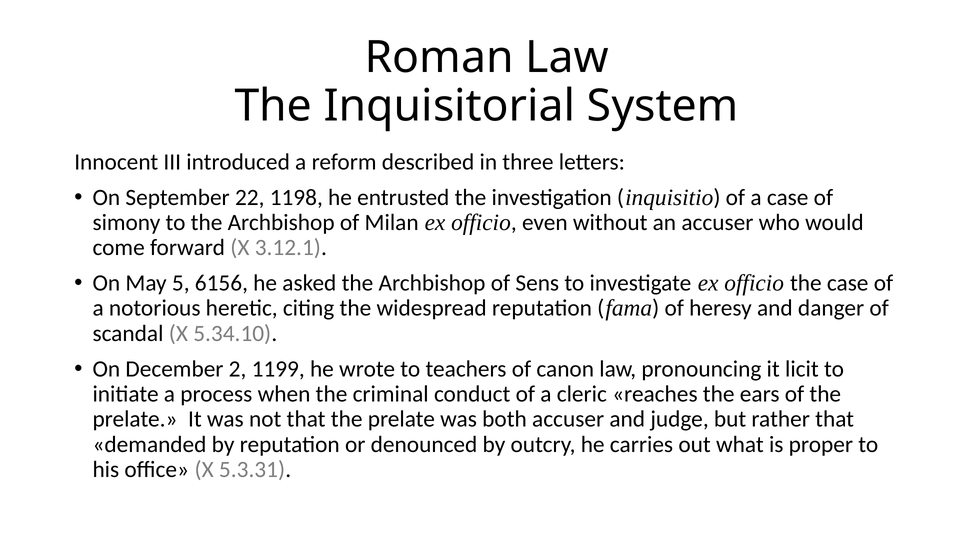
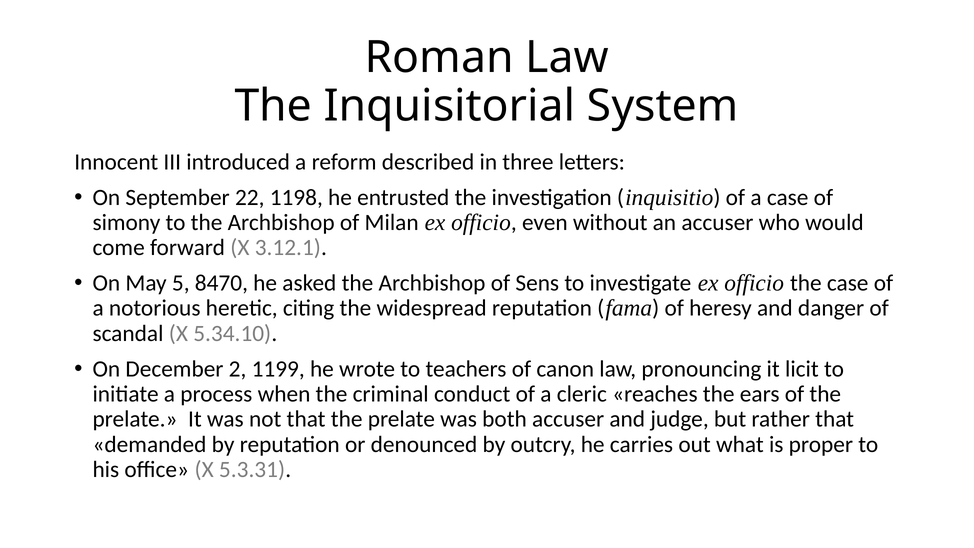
6156: 6156 -> 8470
